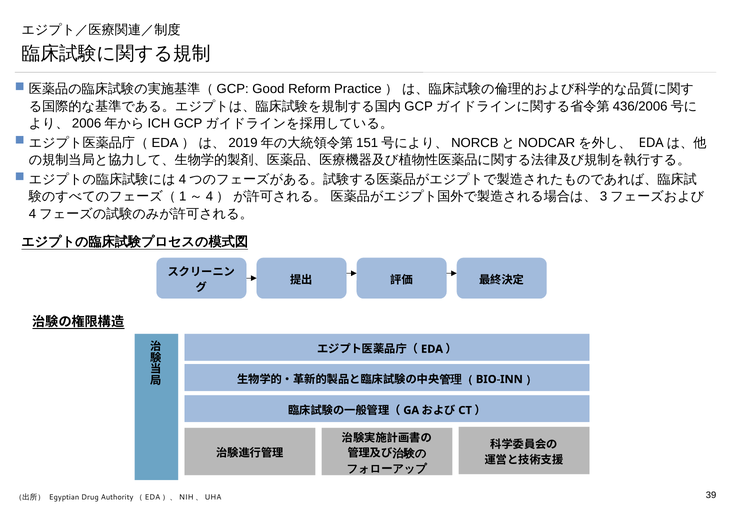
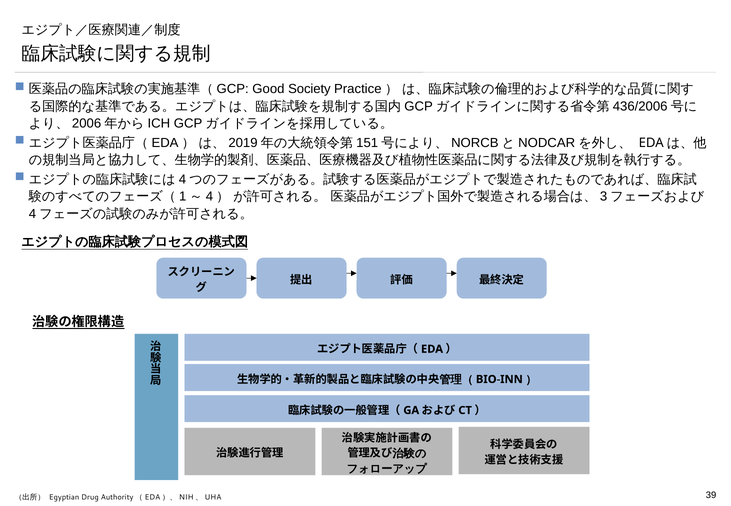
Reform: Reform -> Society
